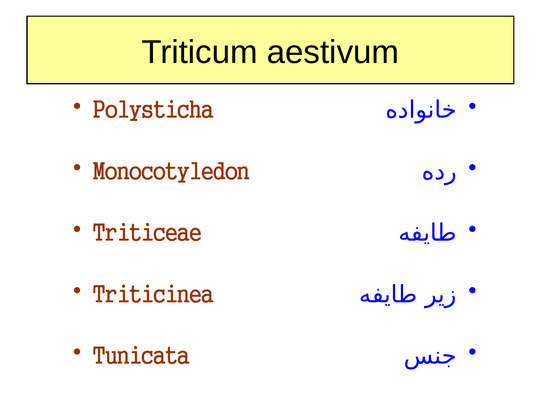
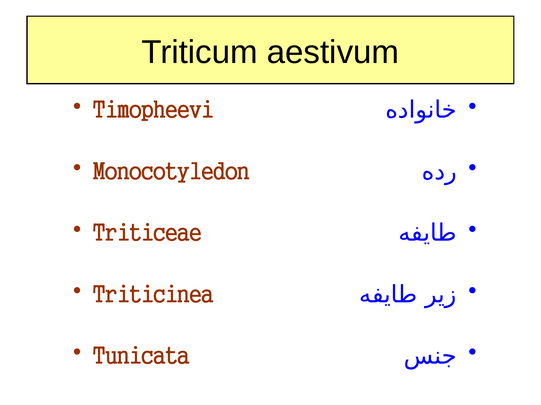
Polysticha: Polysticha -> Timopheevi
